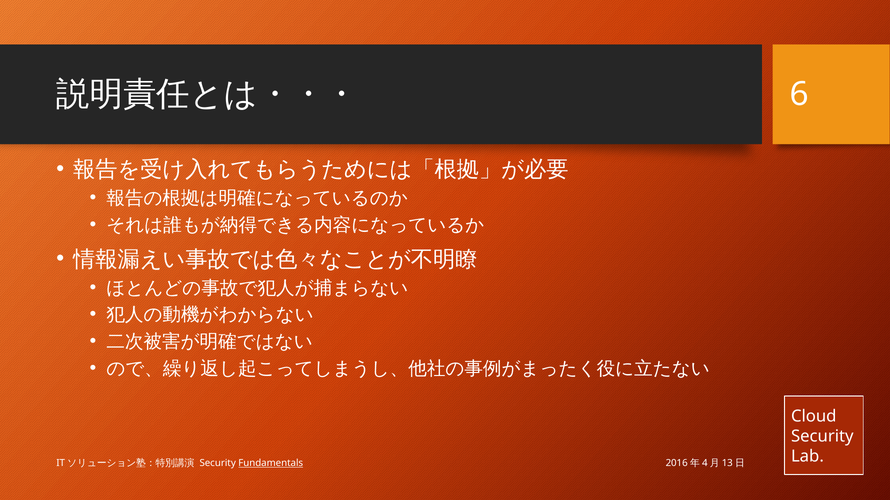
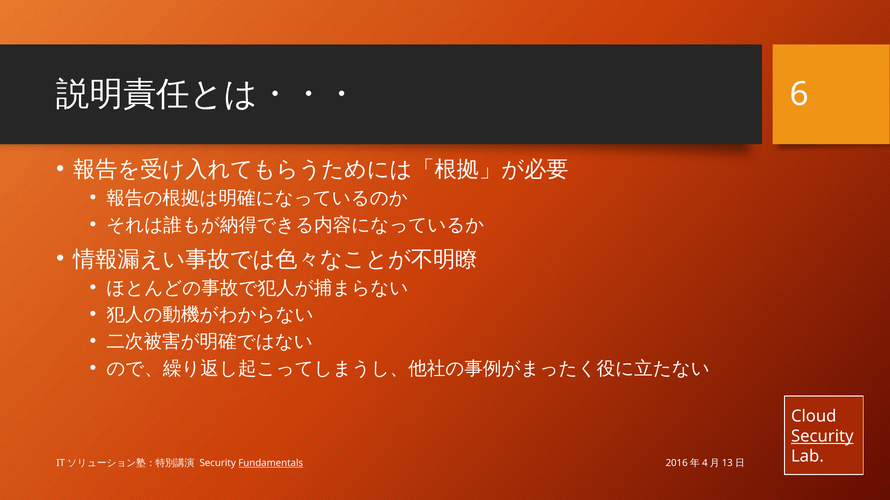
Security at (822, 437) underline: none -> present
